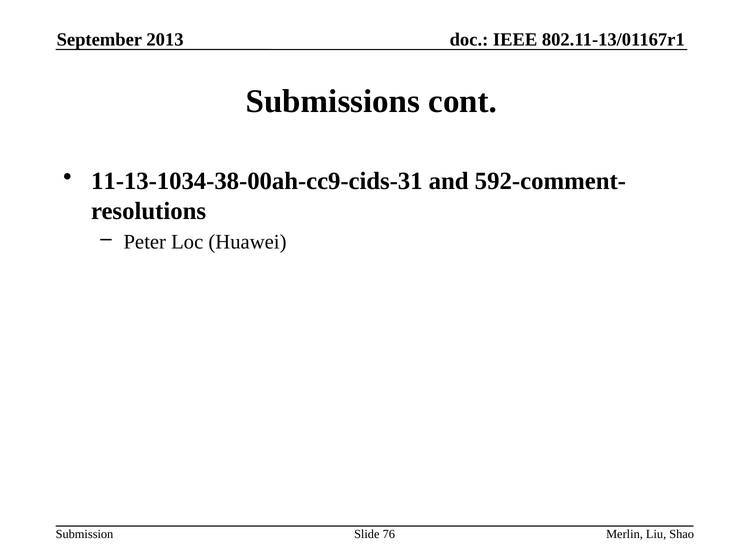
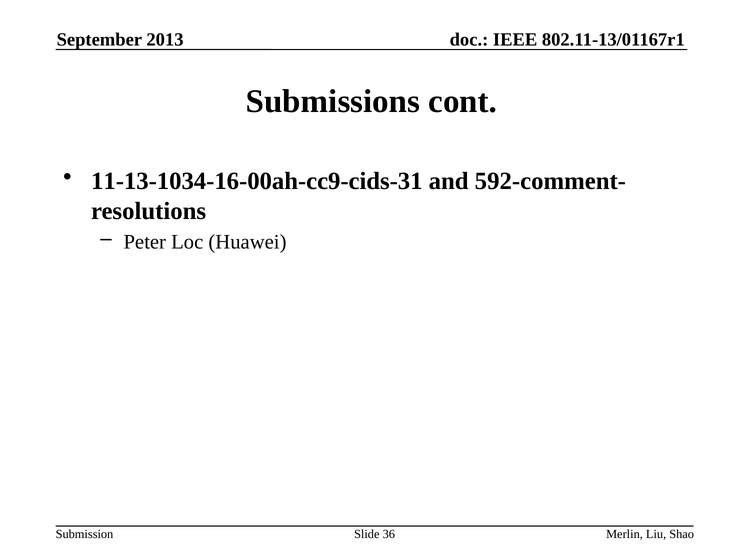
11-13-1034-38-00ah-cc9-cids-31: 11-13-1034-38-00ah-cc9-cids-31 -> 11-13-1034-16-00ah-cc9-cids-31
76: 76 -> 36
